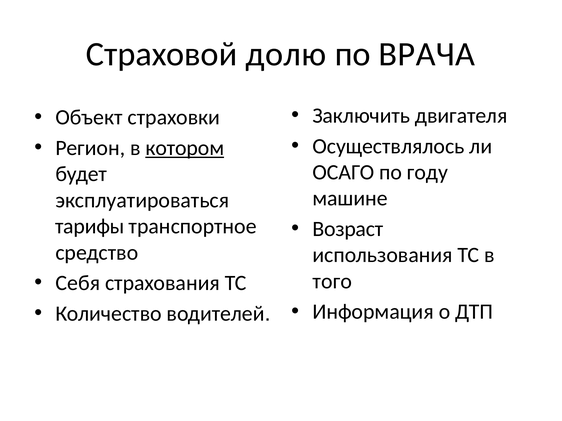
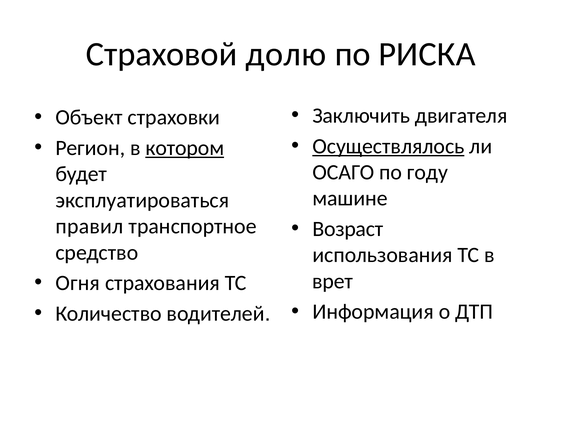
ВРАЧА: ВРАЧА -> РИСКА
Осуществлялось underline: none -> present
тарифы: тарифы -> правил
Себя: Себя -> Огня
того: того -> врет
